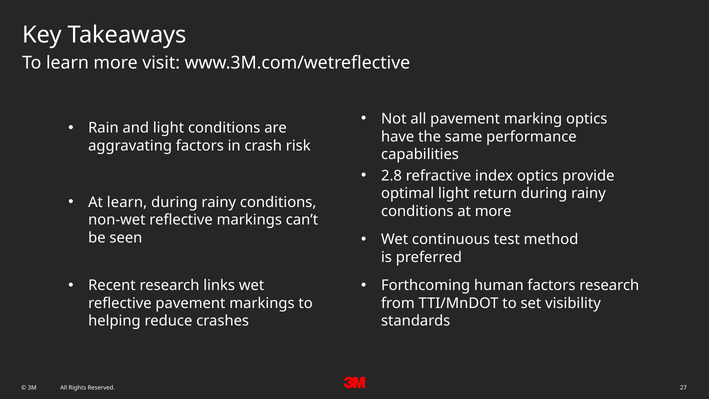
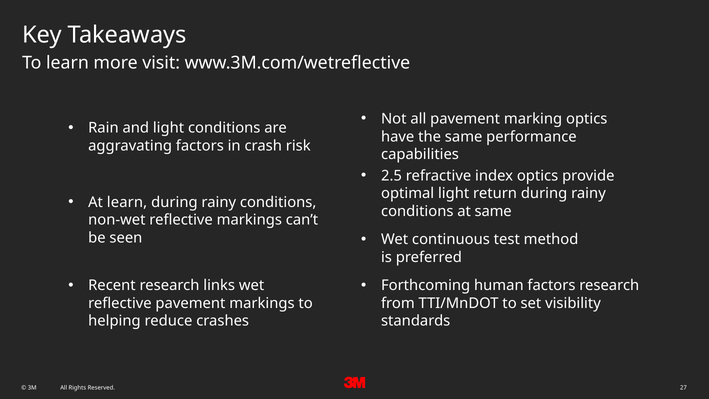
2.8: 2.8 -> 2.5
at more: more -> same
